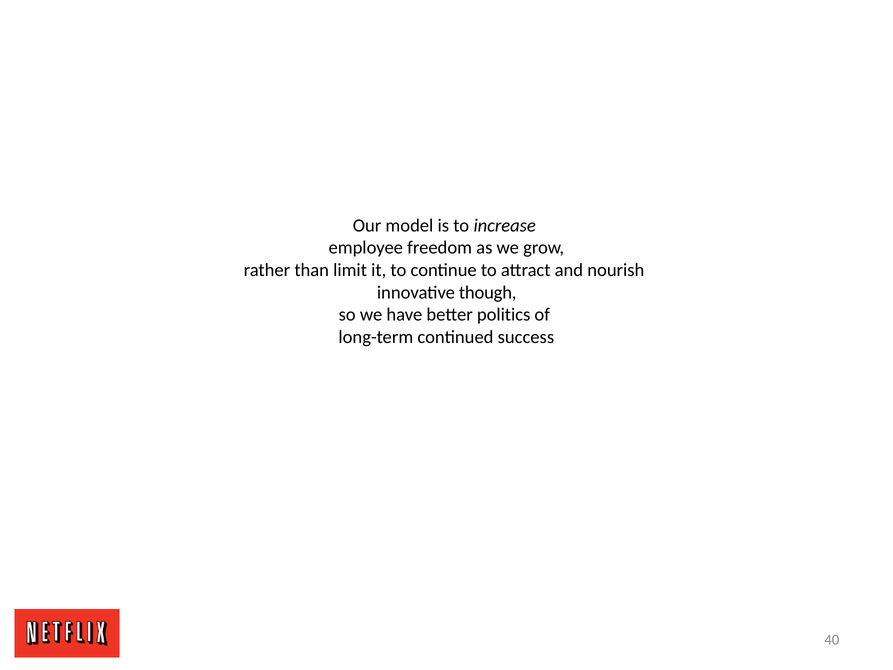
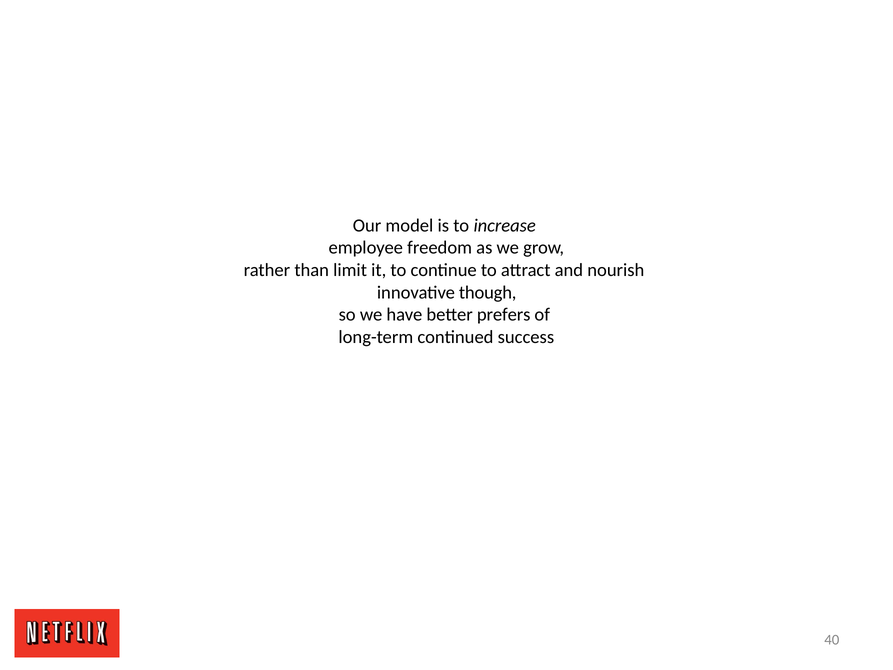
politics: politics -> prefers
